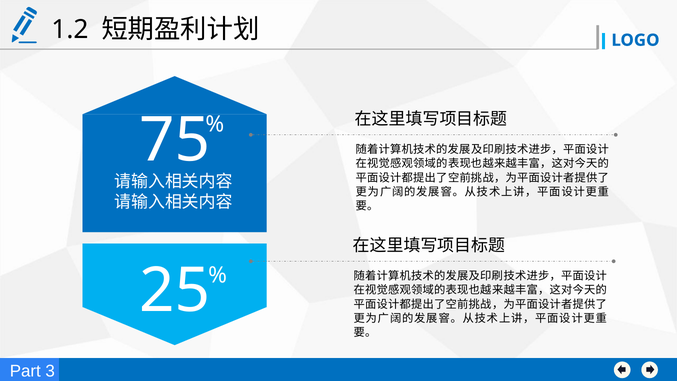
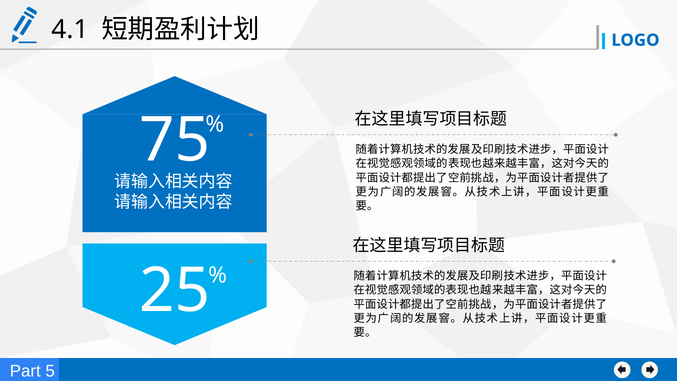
1.2: 1.2 -> 4.1
3: 3 -> 5
